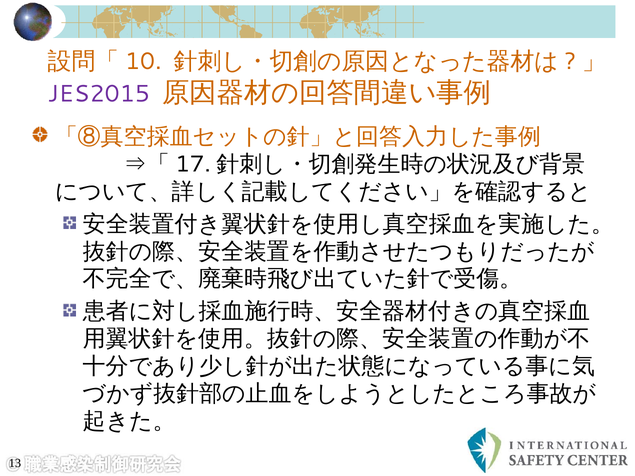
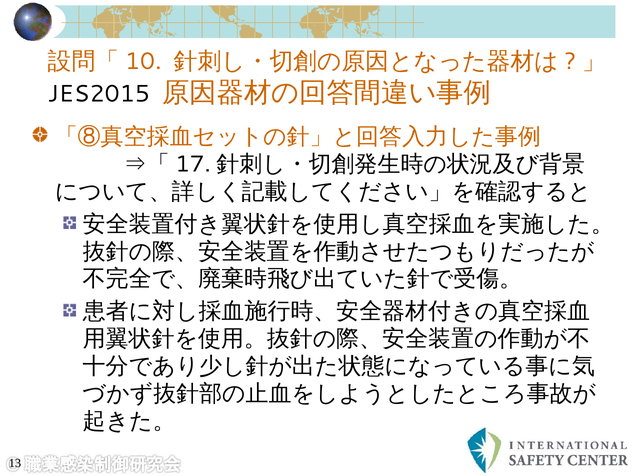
JES2015 colour: purple -> black
